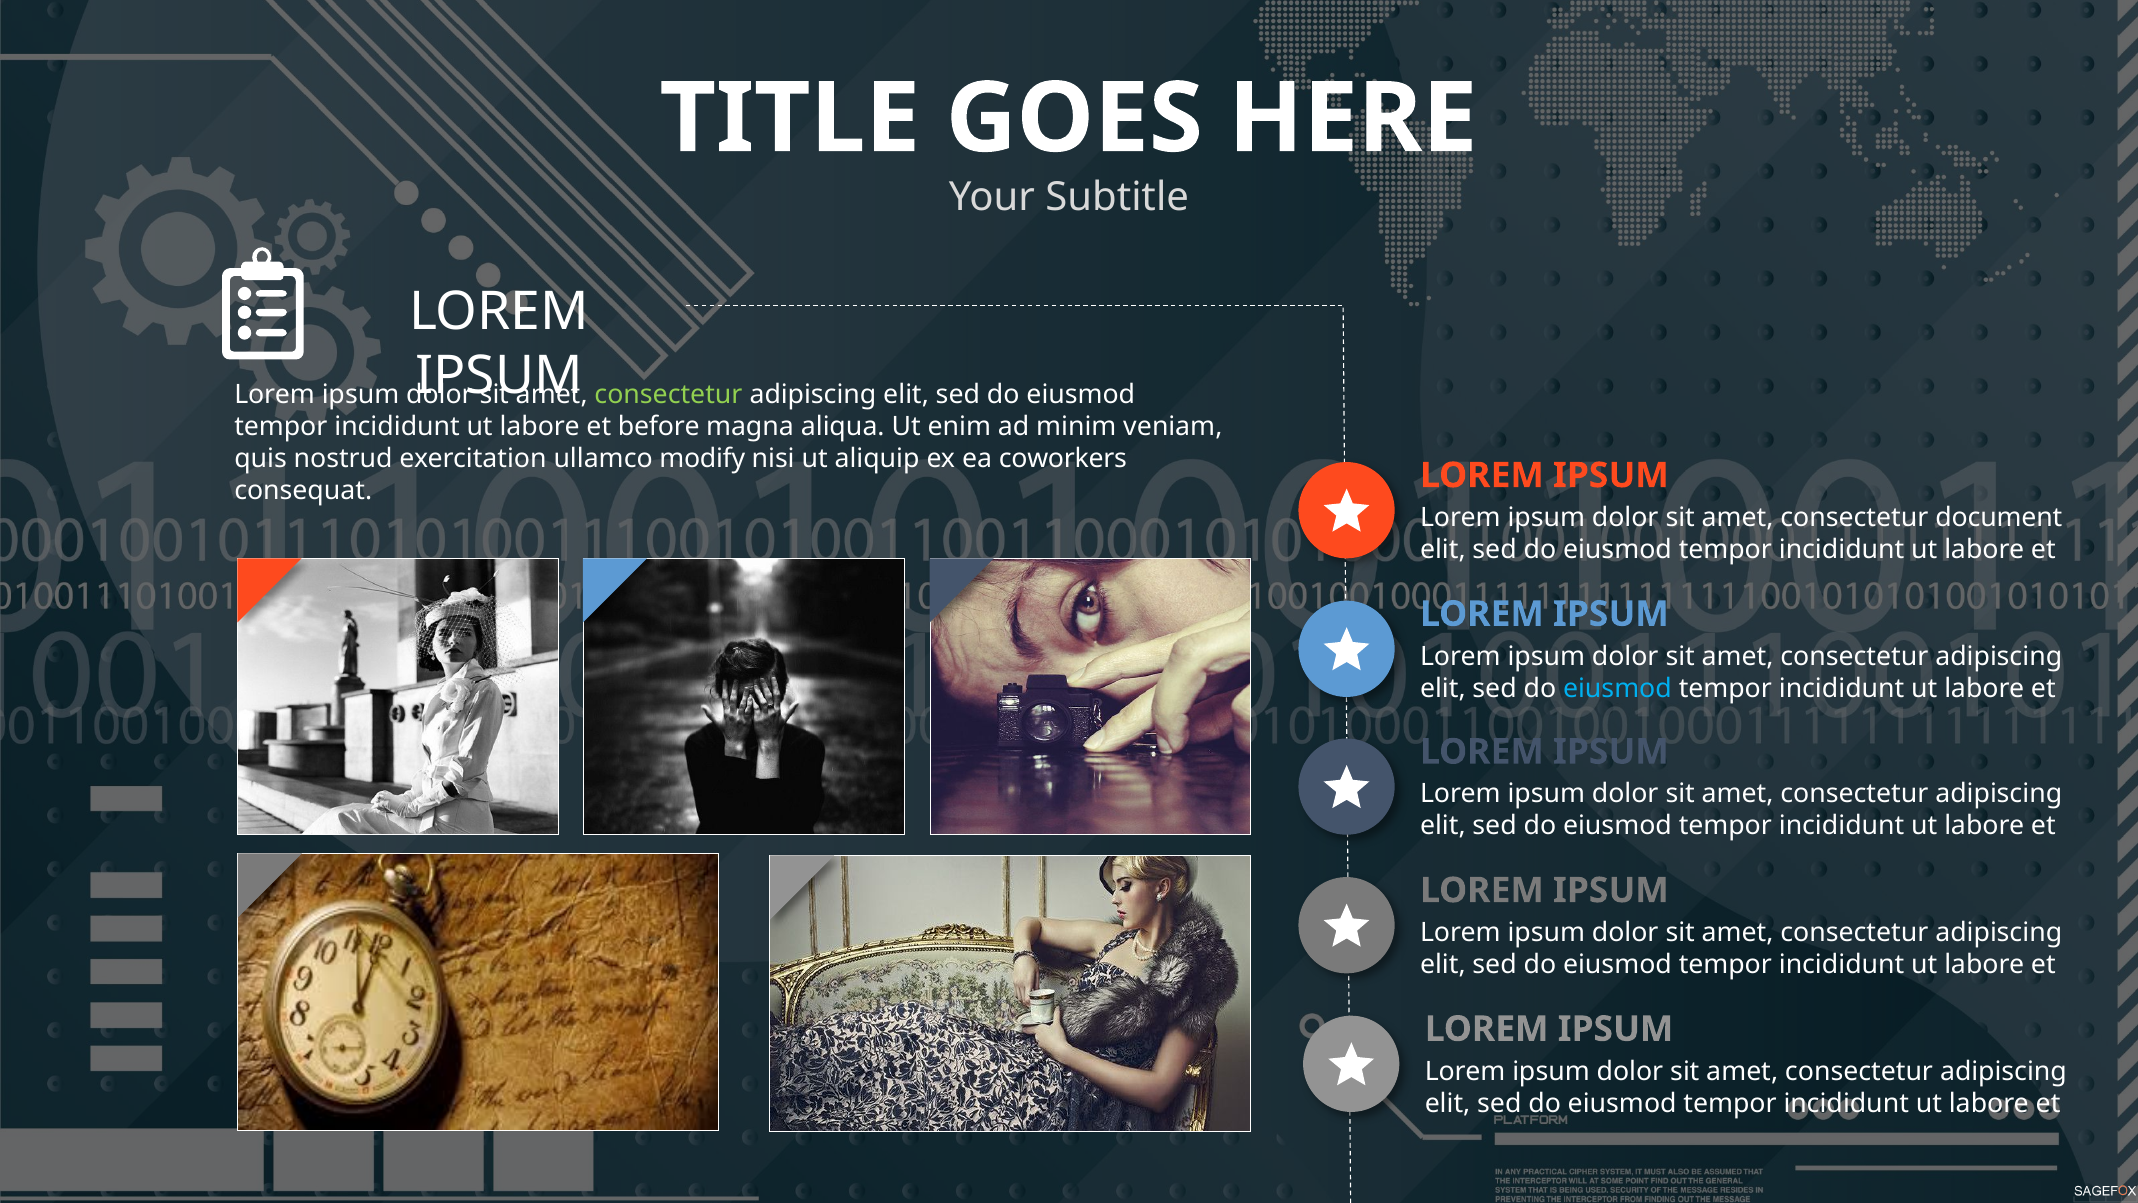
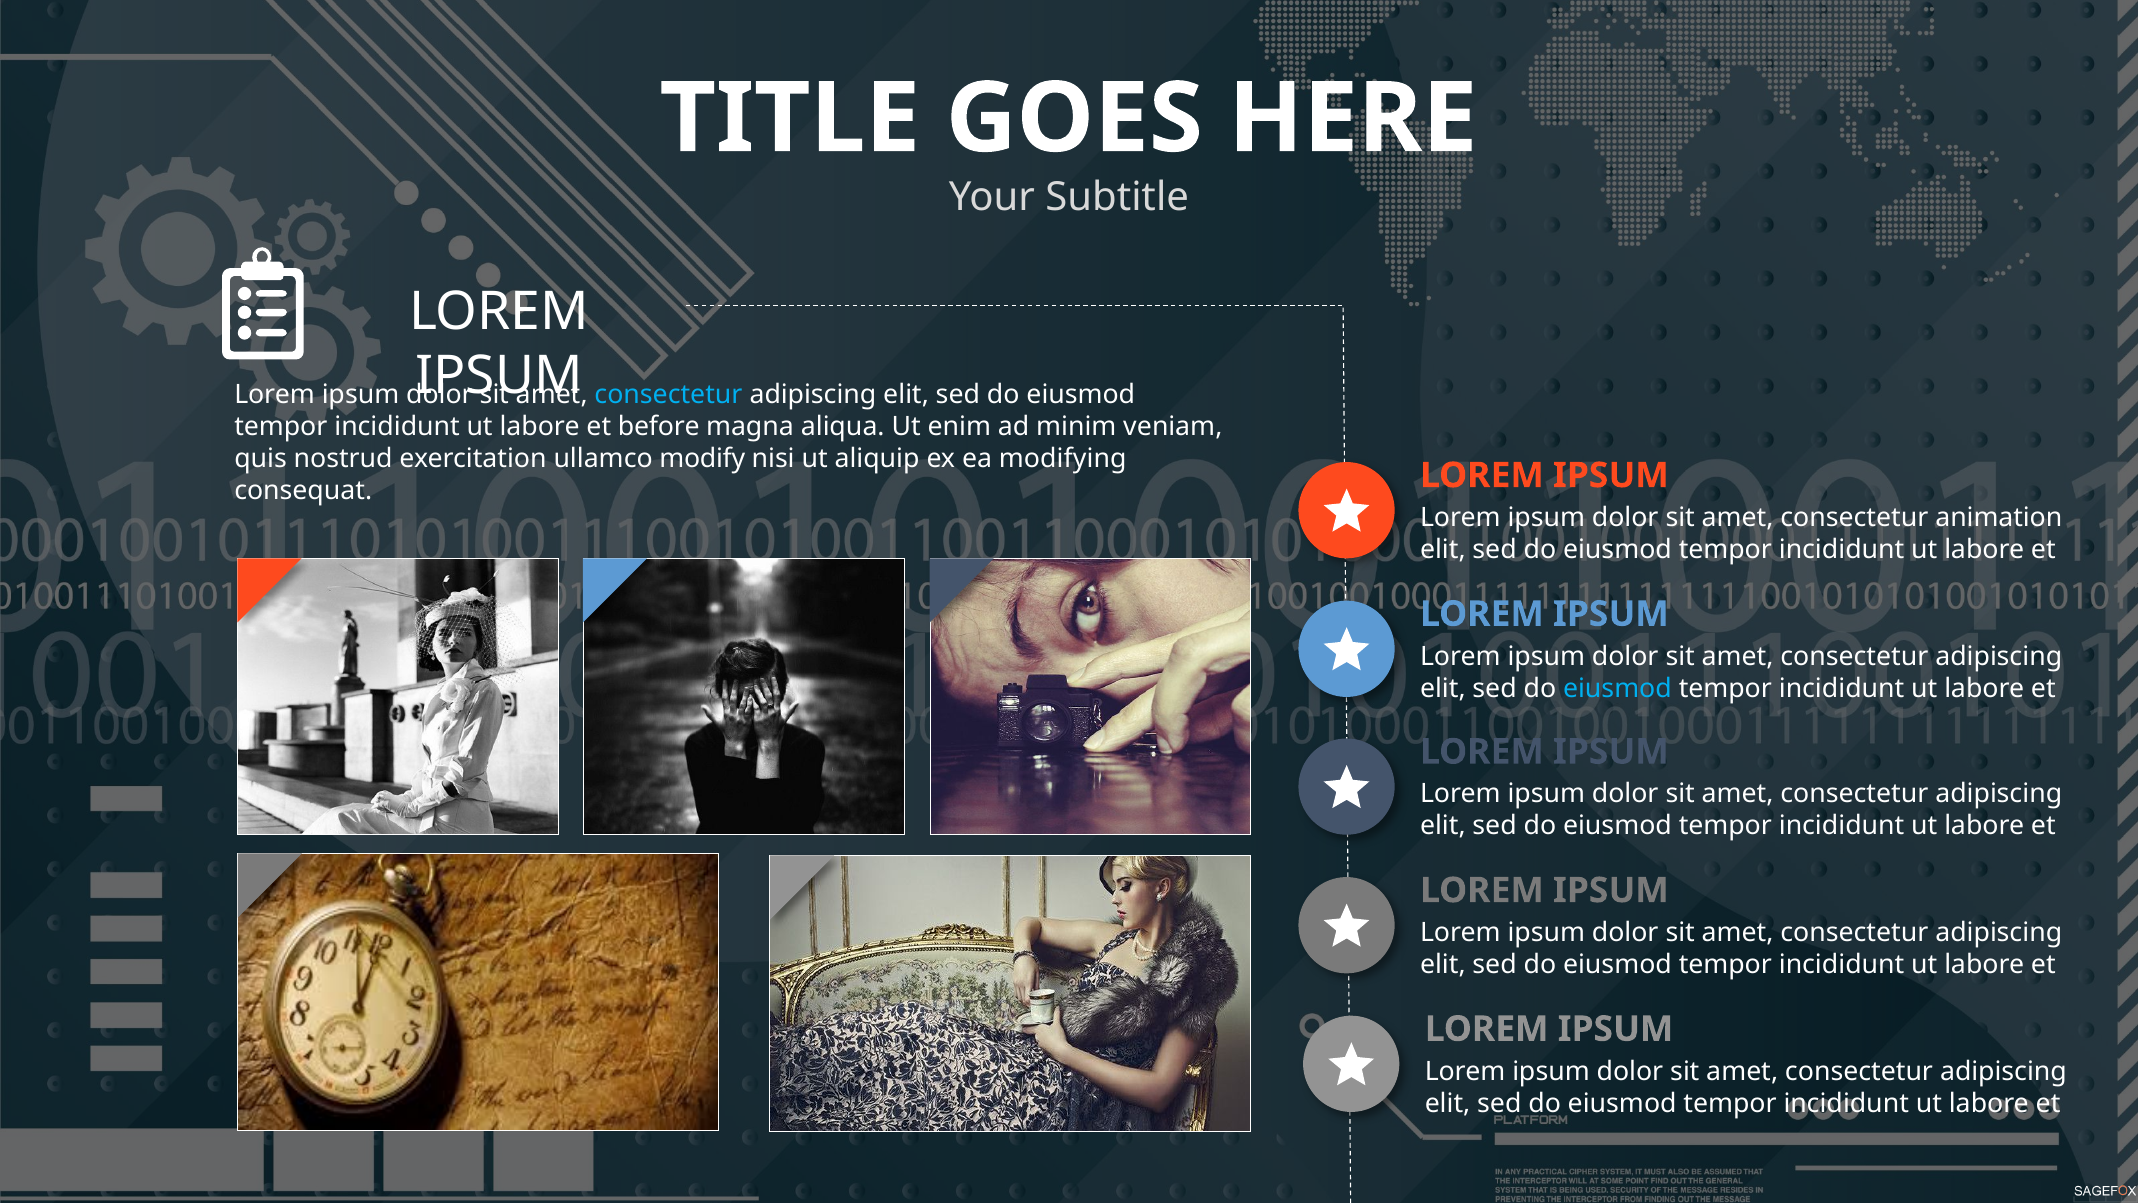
consectetur at (668, 394) colour: light green -> light blue
coworkers: coworkers -> modifying
document: document -> animation
